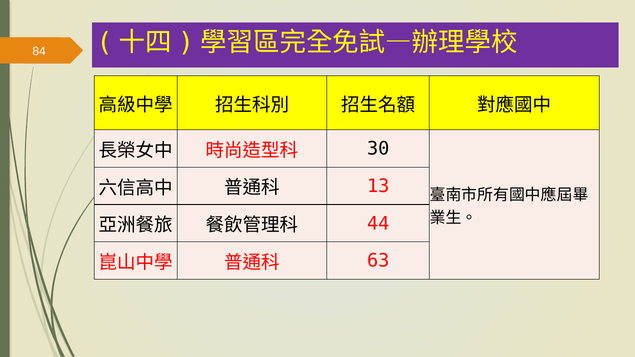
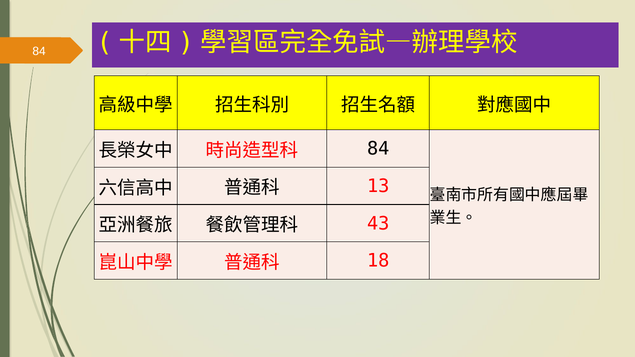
30 at (378, 149): 30 -> 84
44: 44 -> 43
63: 63 -> 18
